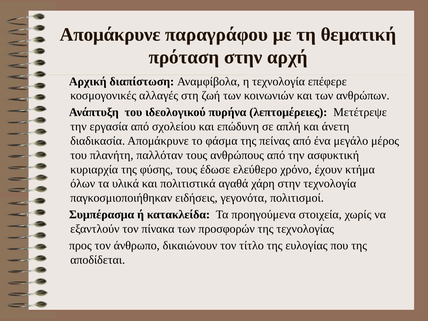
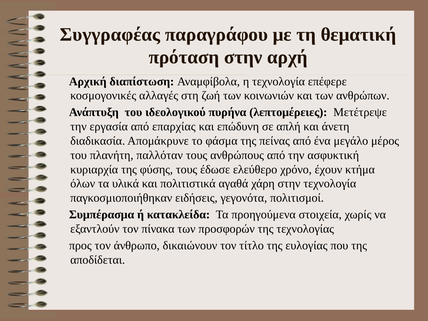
Απομάκρυνε at (110, 34): Απομάκρυνε -> Συγγραφέας
σχολείου: σχολείου -> επαρχίας
